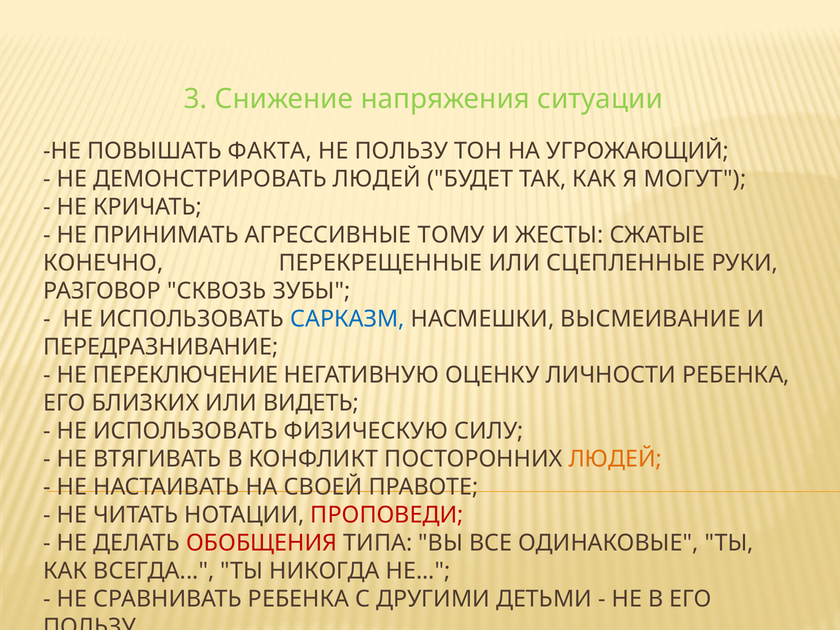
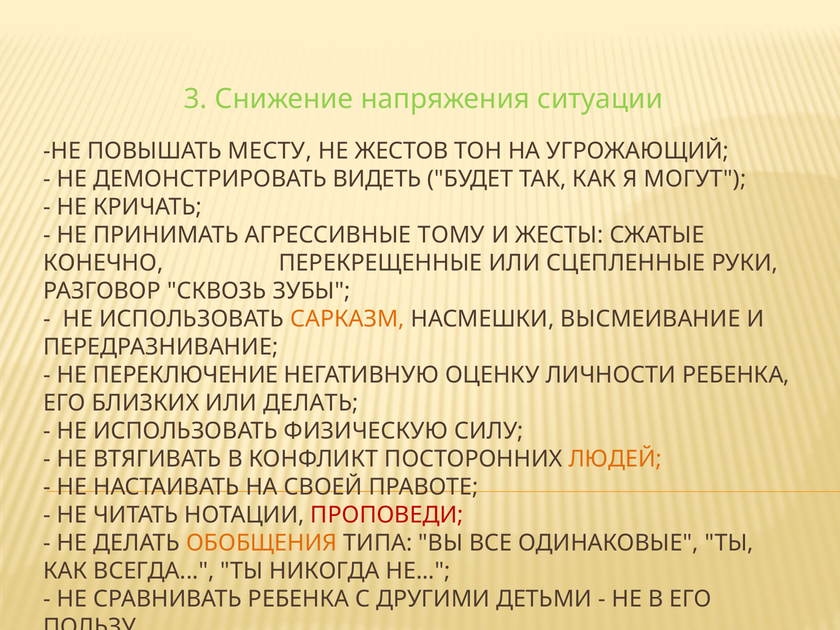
ФАКТА: ФАКТА -> МЕСТУ
НЕ ПОЛЬЗУ: ПОЛЬЗУ -> ЖЕСТОВ
ДЕМОНСТРИРОВАТЬ ЛЮДЕЙ: ЛЮДЕЙ -> ВИДЕТЬ
САРКАЗМ colour: blue -> orange
ИЛИ ВИДЕТЬ: ВИДЕТЬ -> ДЕЛАТЬ
ОБОБЩЕНИЯ colour: red -> orange
